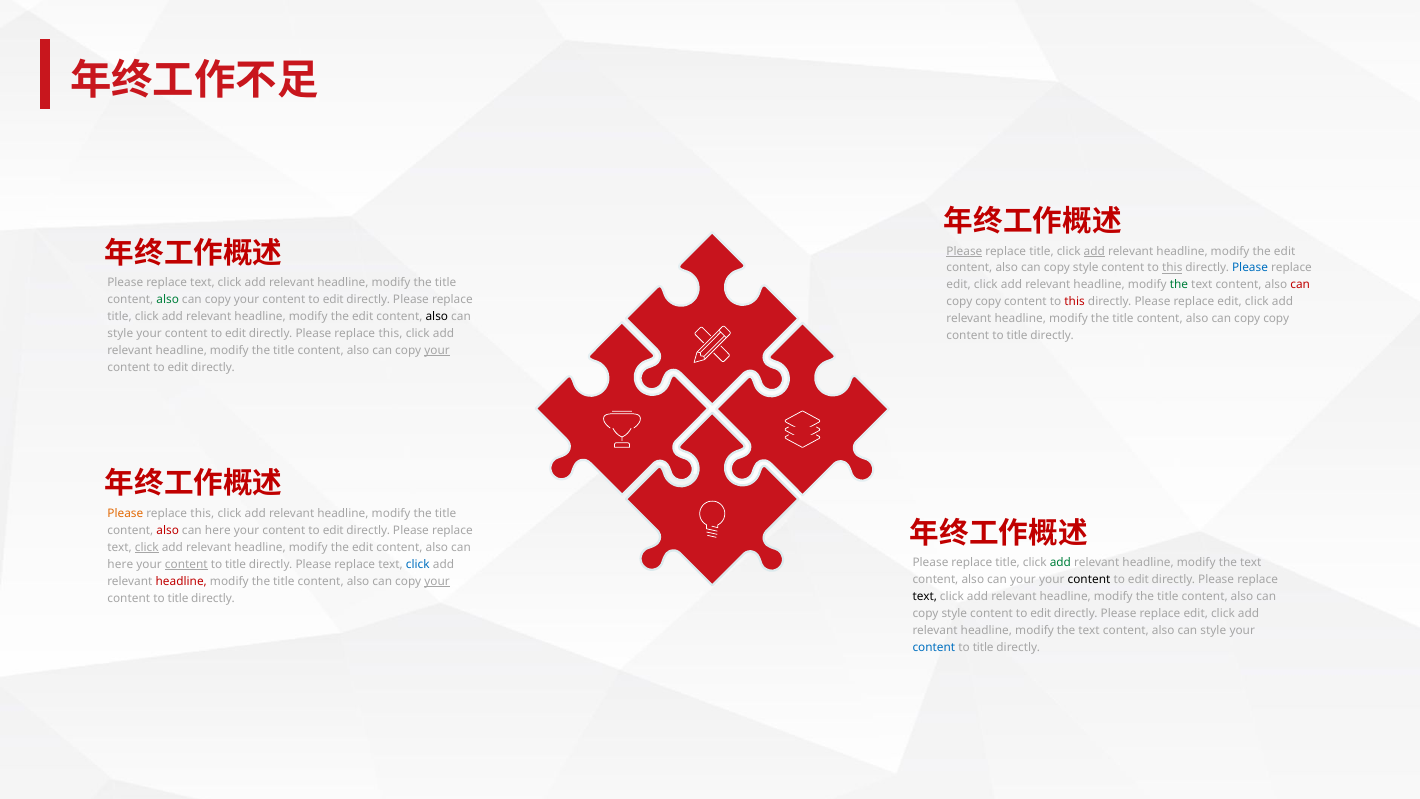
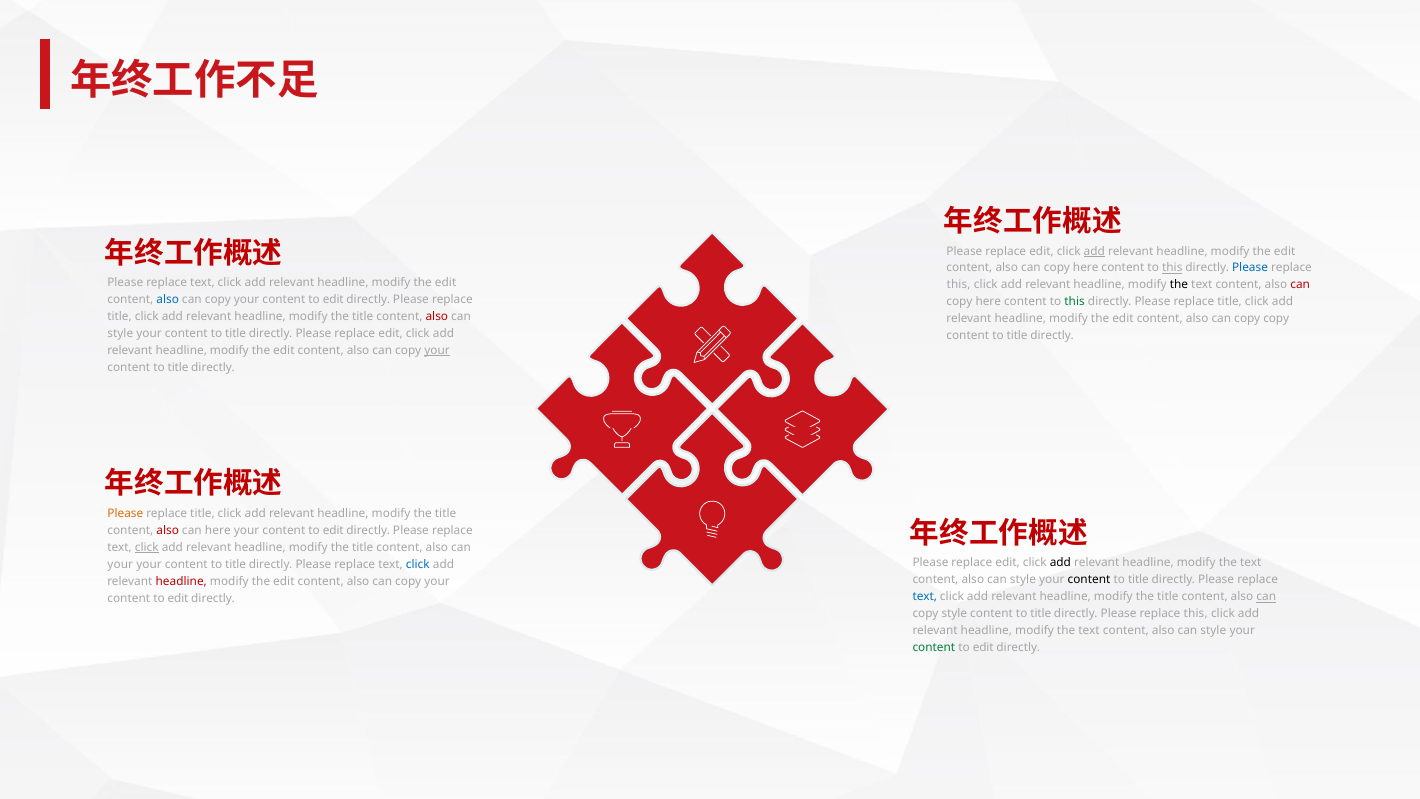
Please at (964, 251) underline: present -> none
title at (1042, 251): title -> edit
style at (1086, 268): style -> here
title at (446, 283): title -> edit
edit at (959, 285): edit -> this
the at (1179, 285) colour: green -> black
also at (168, 300) colour: green -> blue
copy at (988, 302): copy -> here
this at (1075, 302) colour: red -> green
edit at (1230, 302): edit -> title
edit at (363, 317): edit -> title
also at (437, 317) colour: black -> red
title at (1123, 319): title -> edit
edit at (236, 334): edit -> title
directly Please replace this: this -> edit
title at (284, 351): title -> edit
edit at (178, 368): edit -> title
this at (202, 513): this -> title
edit at (363, 547): edit -> title
title at (1008, 563): title -> edit
add at (1060, 563) colour: green -> black
here at (120, 564): here -> your
content at (186, 564) underline: present -> none
your at (1023, 580): your -> style
edit at (1138, 580): edit -> title
title at (284, 581): title -> edit
your at (437, 581) underline: present -> none
text at (925, 597) colour: black -> blue
can at (1266, 597) underline: none -> present
title at (178, 598): title -> edit
edit at (1041, 614): edit -> title
edit at (1196, 614): edit -> this
content at (934, 648) colour: blue -> green
title at (983, 648): title -> edit
